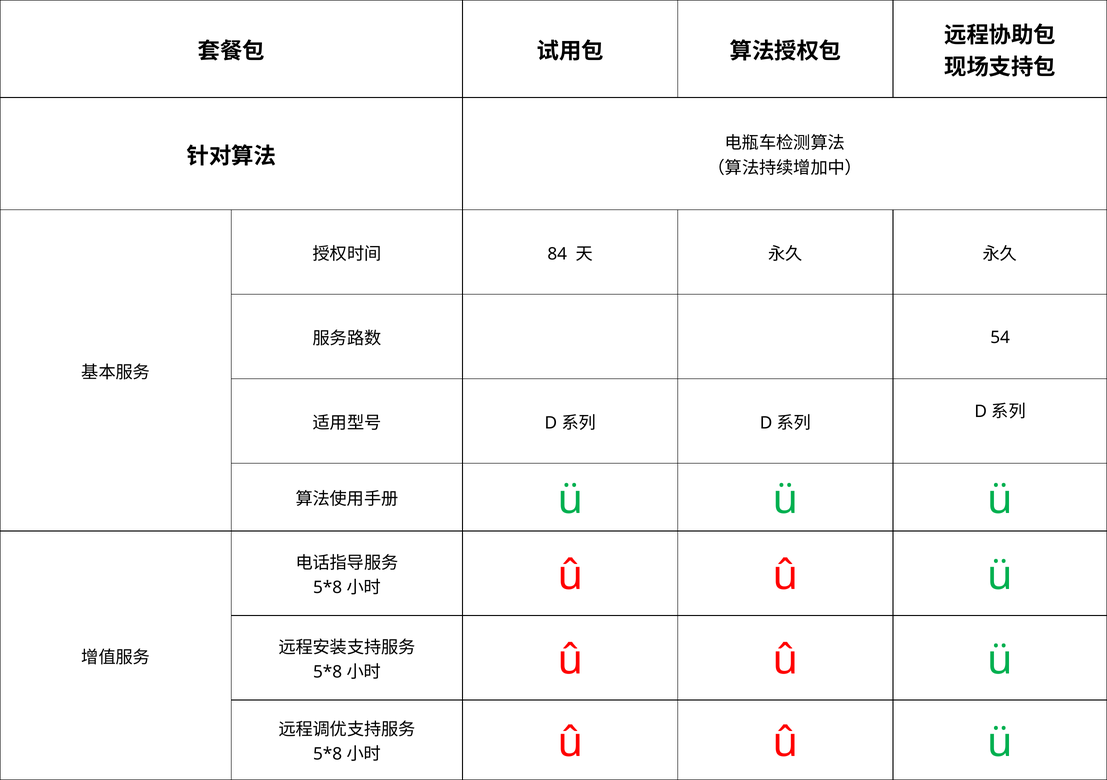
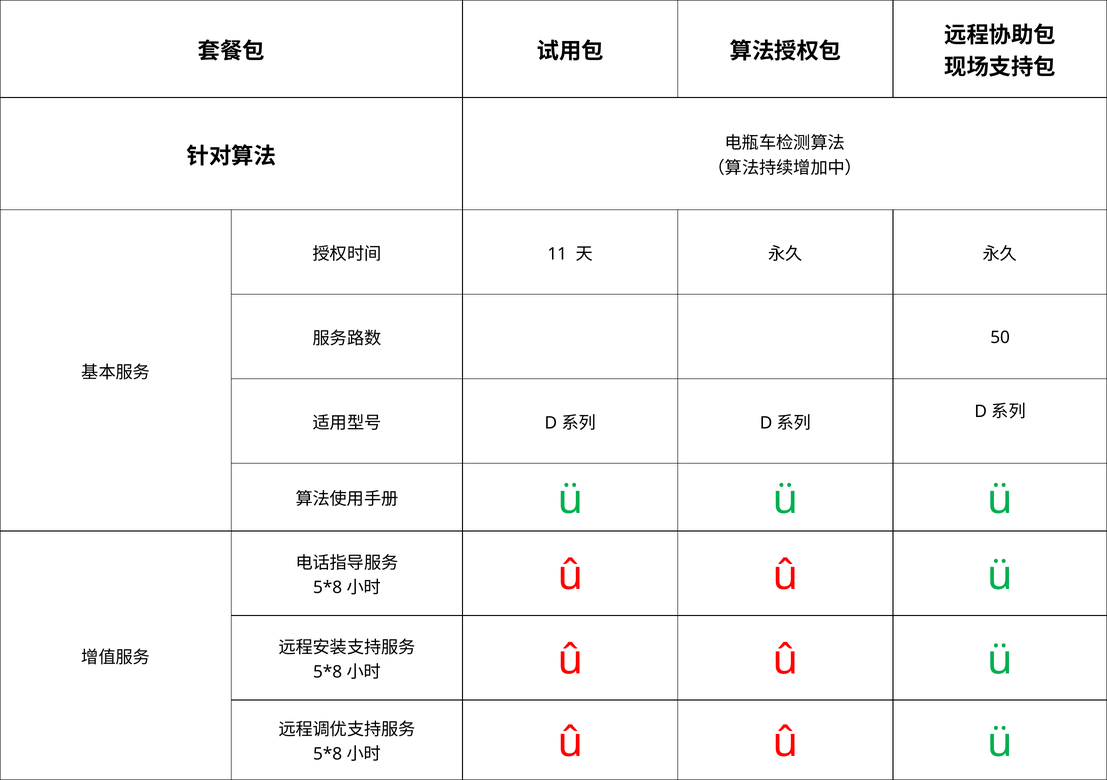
84: 84 -> 11
54: 54 -> 50
